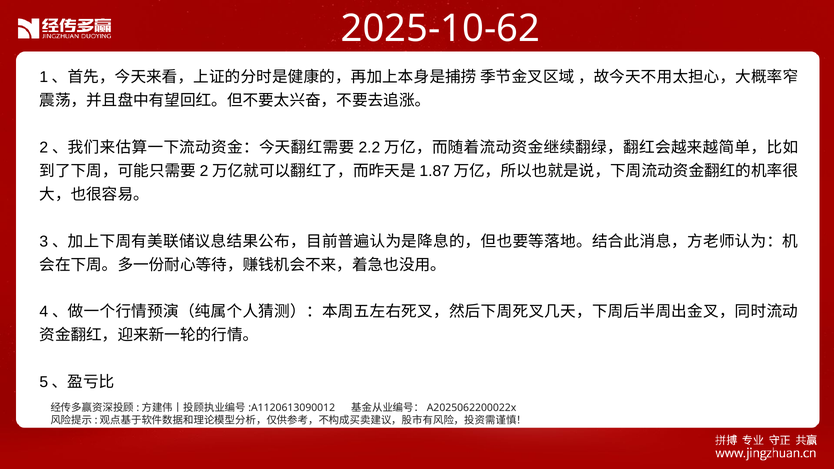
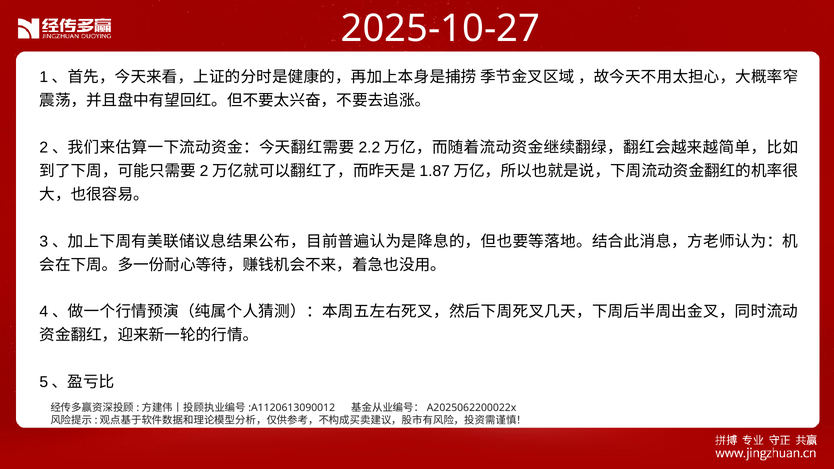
2025-10-62: 2025-10-62 -> 2025-10-27
